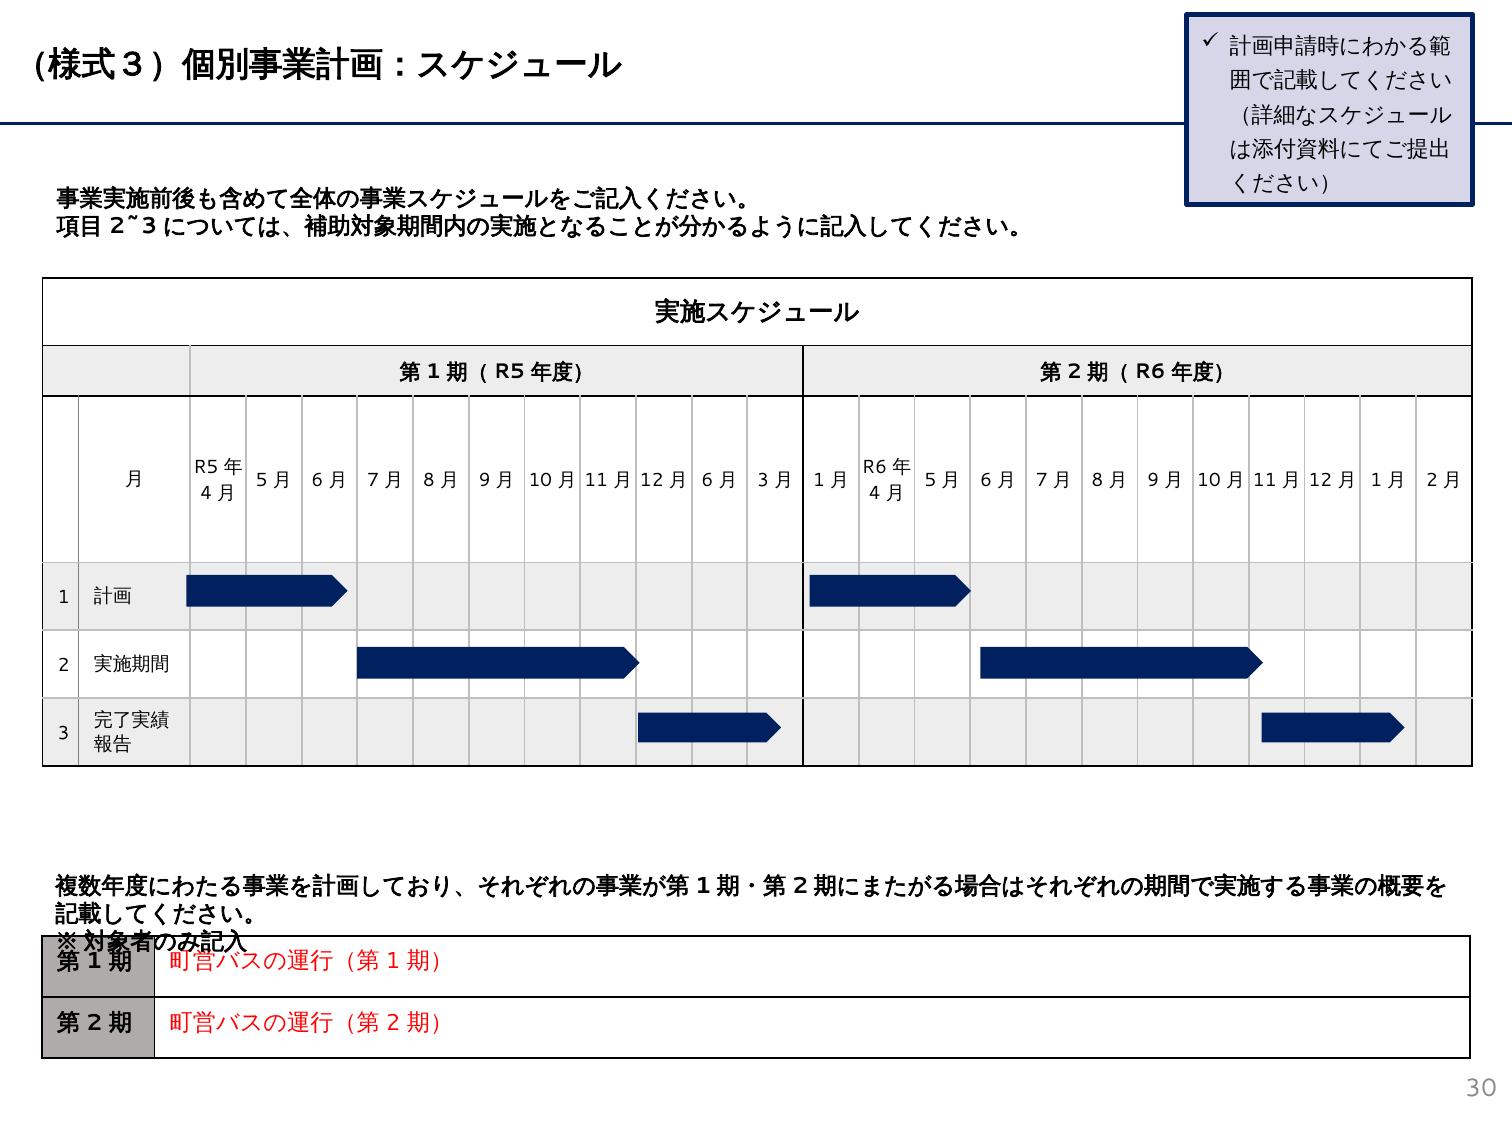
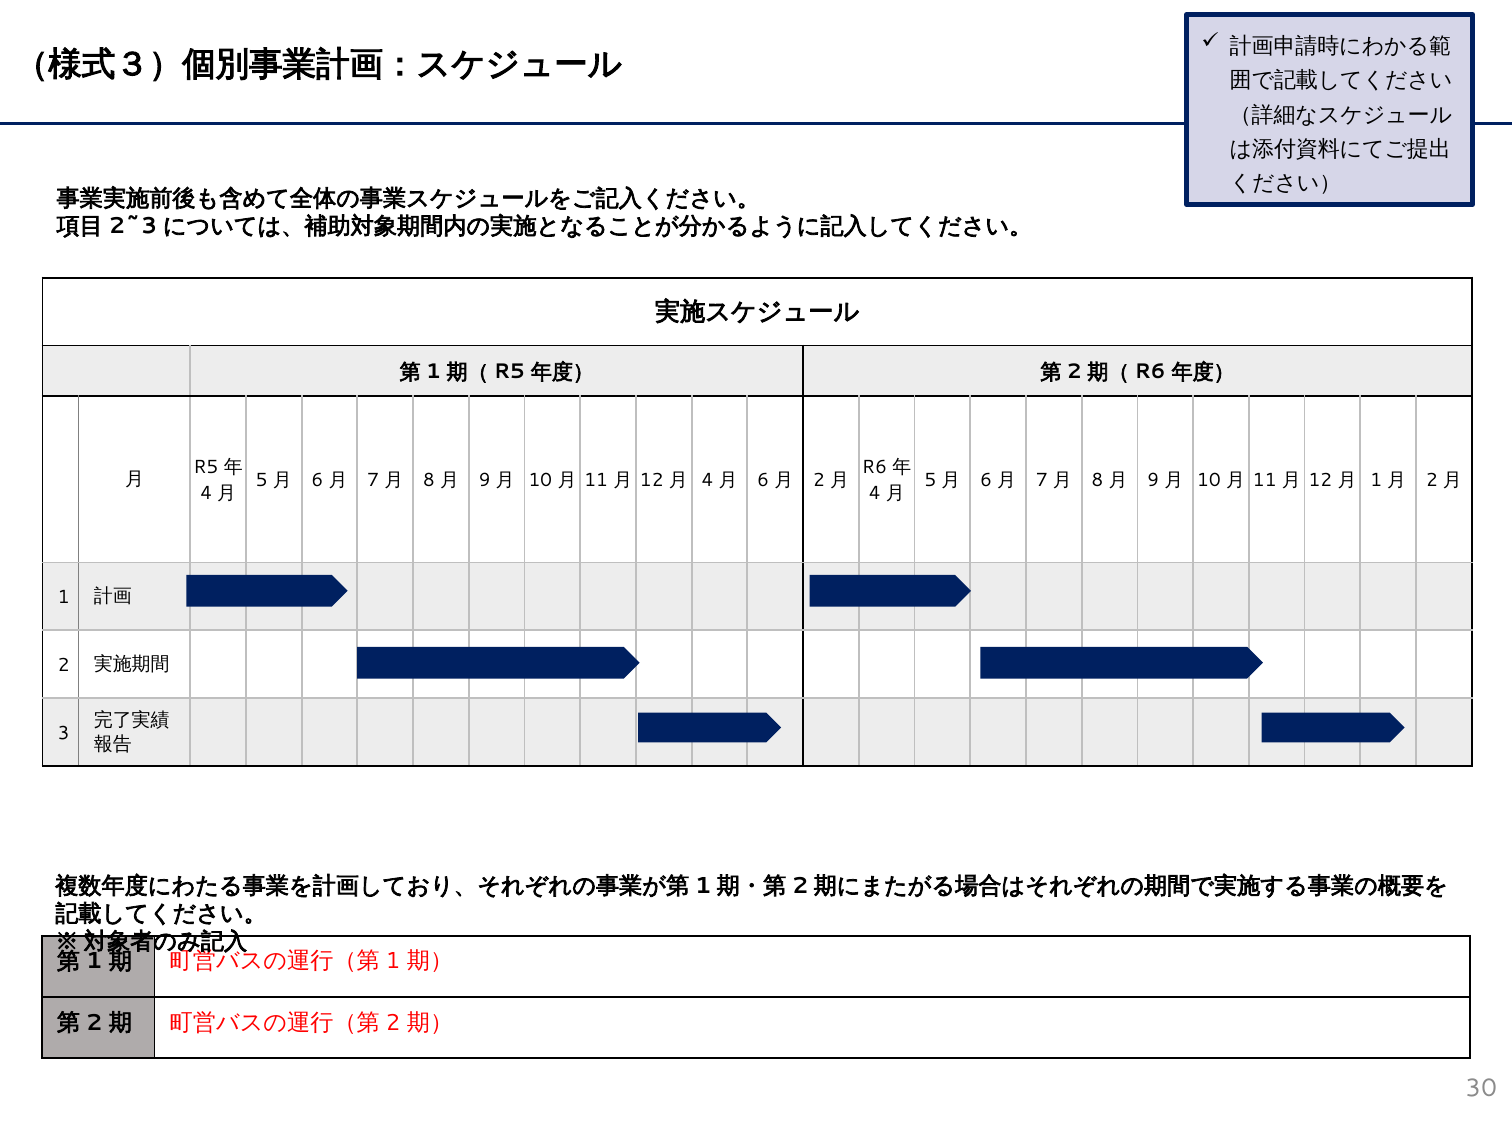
6 at (707, 480): 6 -> 4
3 at (763, 480): 3 -> 6
1 at (819, 480): 1 -> 2
